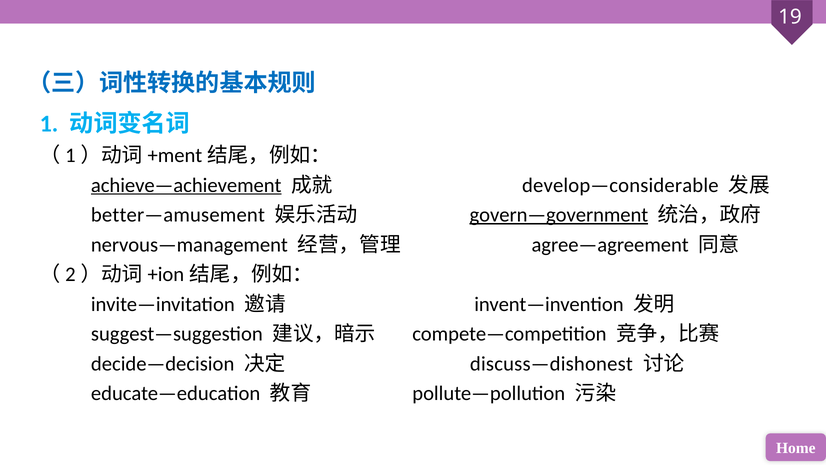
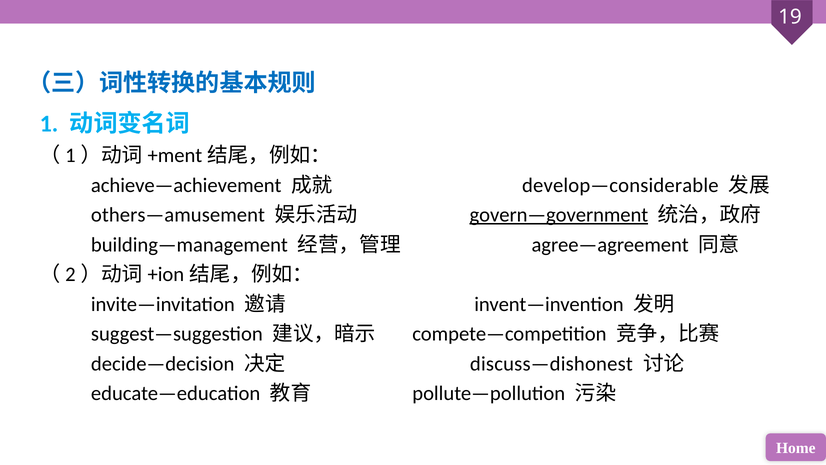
achieve—achievement underline: present -> none
better—amusement: better—amusement -> others—amusement
nervous—management: nervous—management -> building—management
